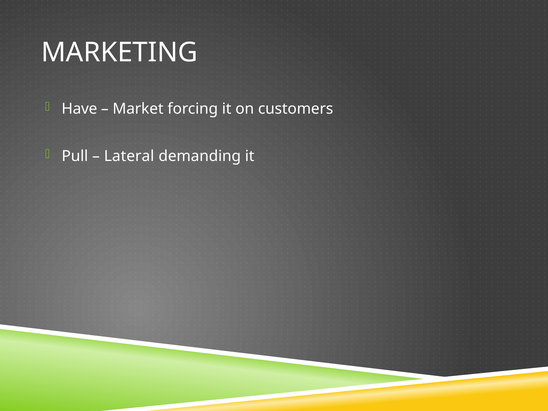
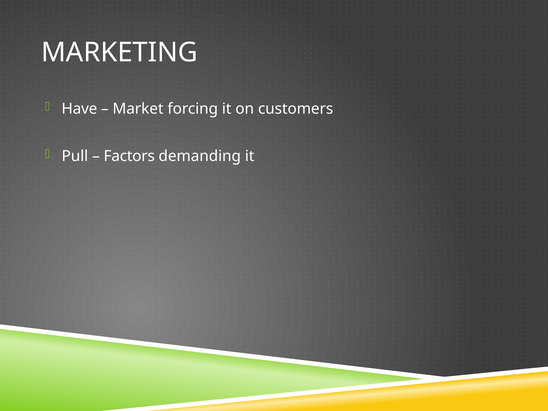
Lateral: Lateral -> Factors
